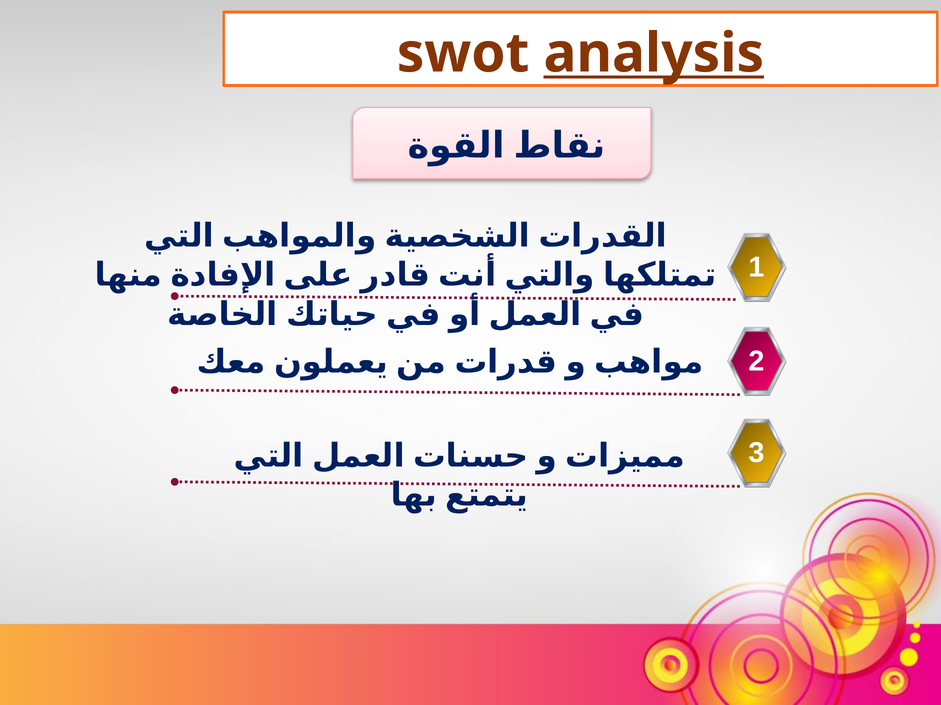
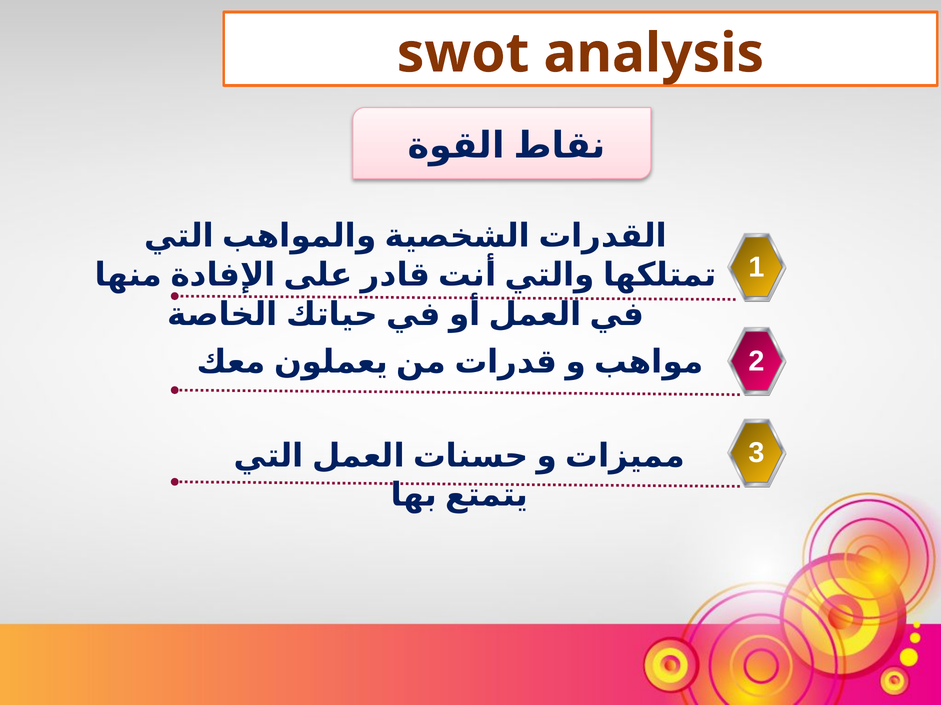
analysis underline: present -> none
